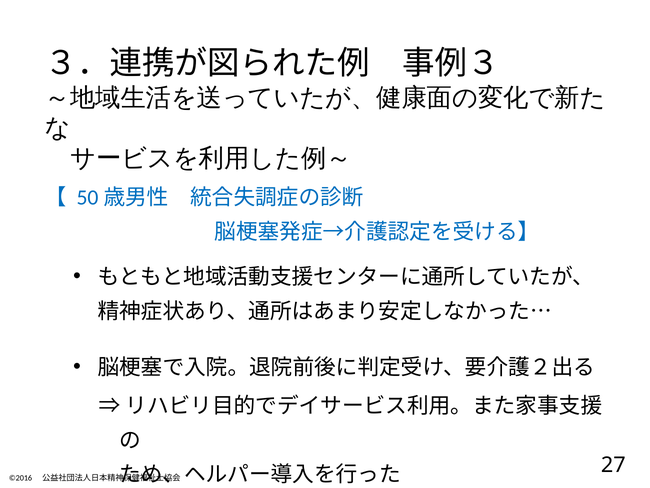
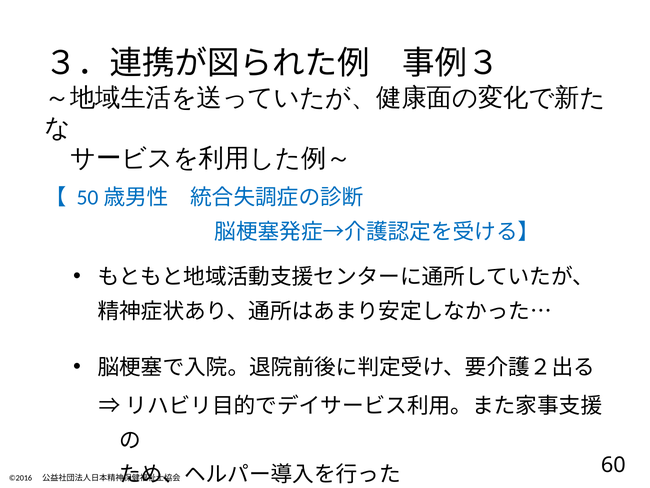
27: 27 -> 60
